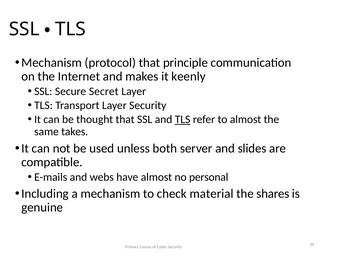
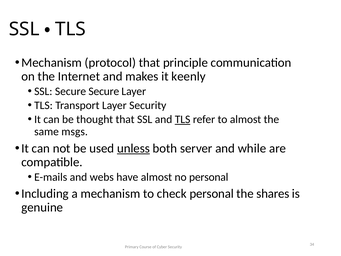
Secure Secret: Secret -> Secure
takes: takes -> msgs
unless underline: none -> present
slides: slides -> while
check material: material -> personal
